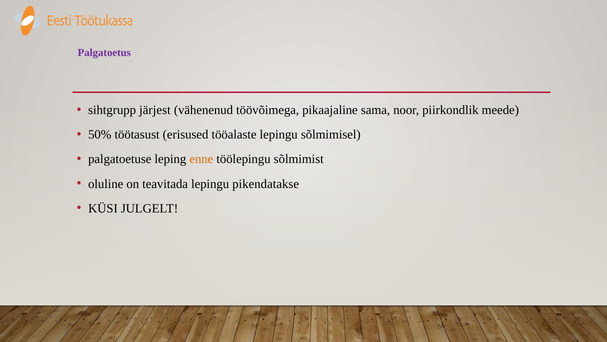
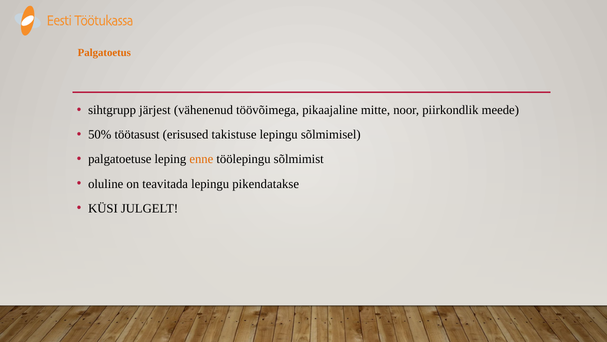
Palgatoetus colour: purple -> orange
sama: sama -> mitte
tööalaste: tööalaste -> takistuse
